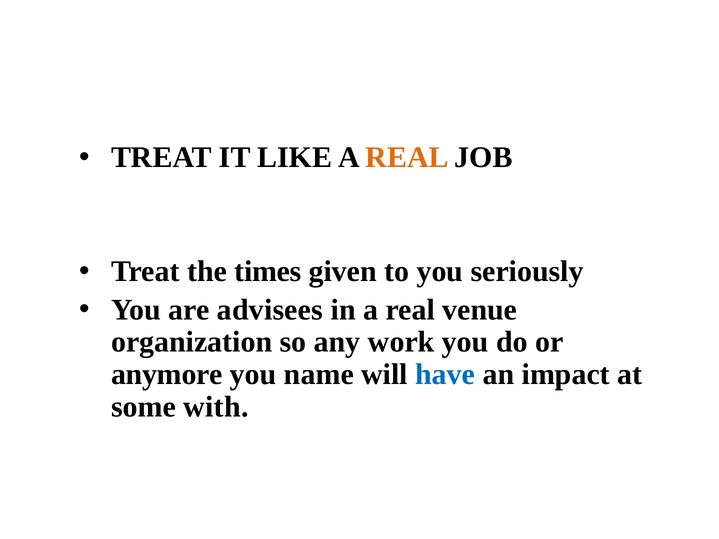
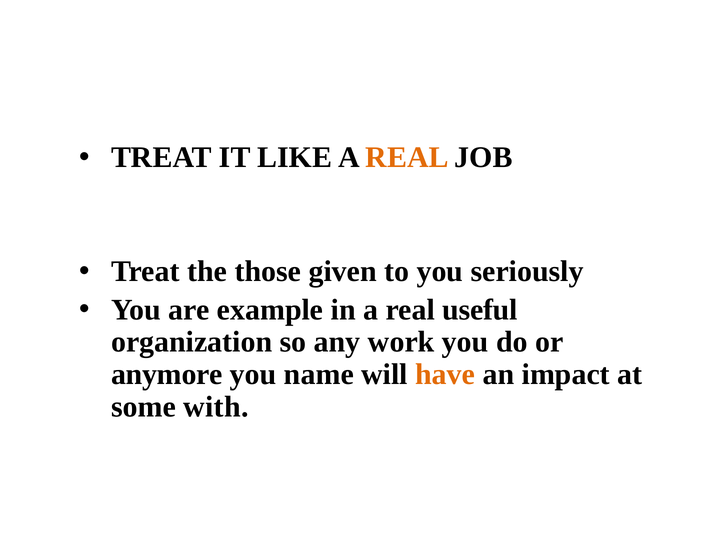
times: times -> those
advisees: advisees -> example
venue: venue -> useful
have colour: blue -> orange
